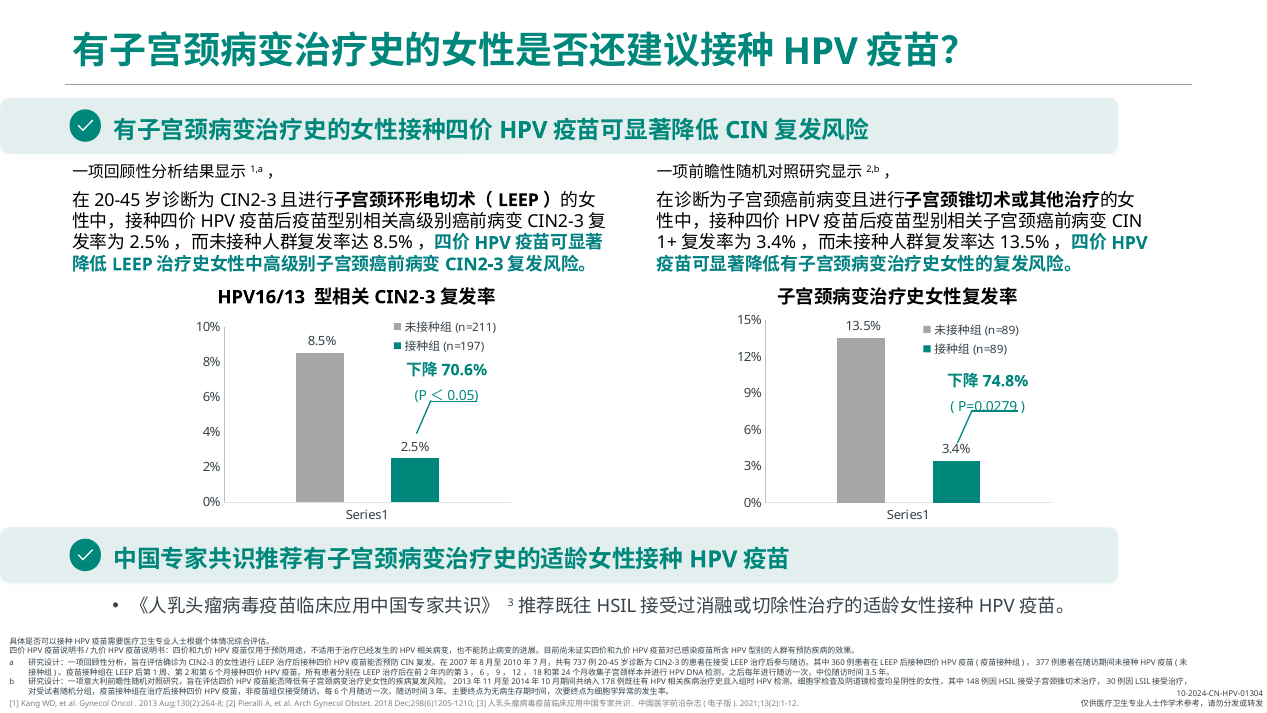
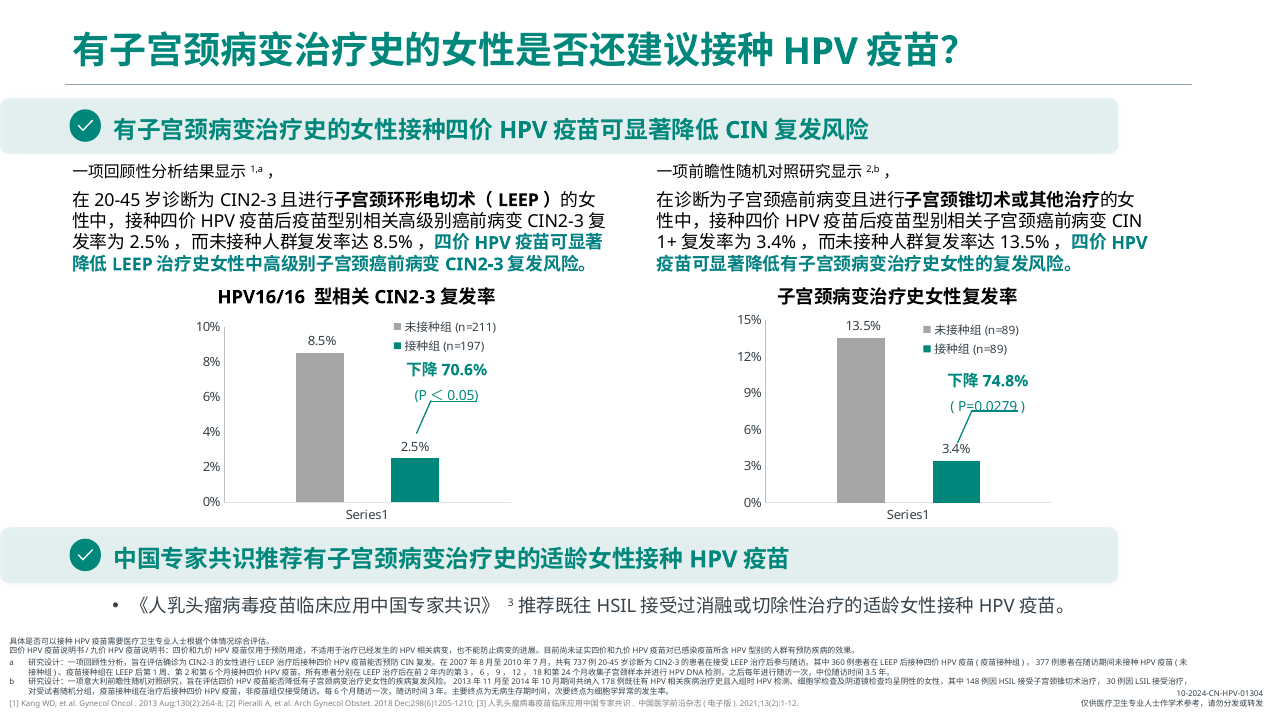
HPV16/13: HPV16/13 -> HPV16/16
